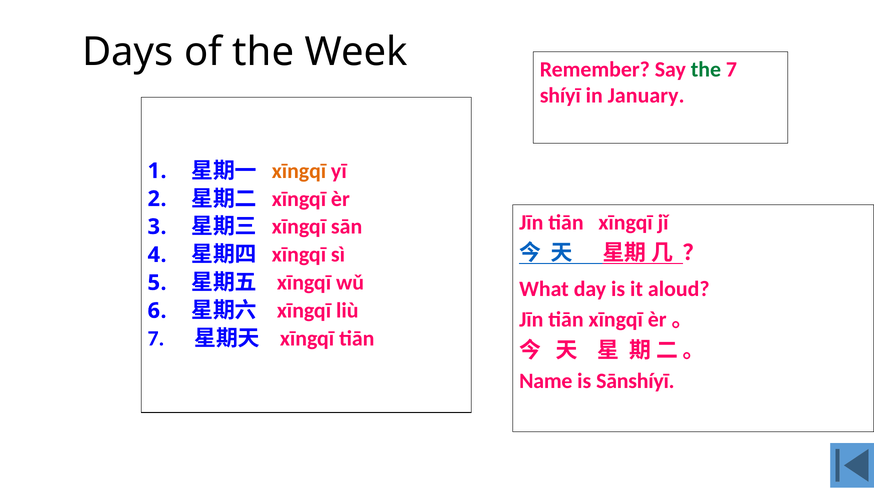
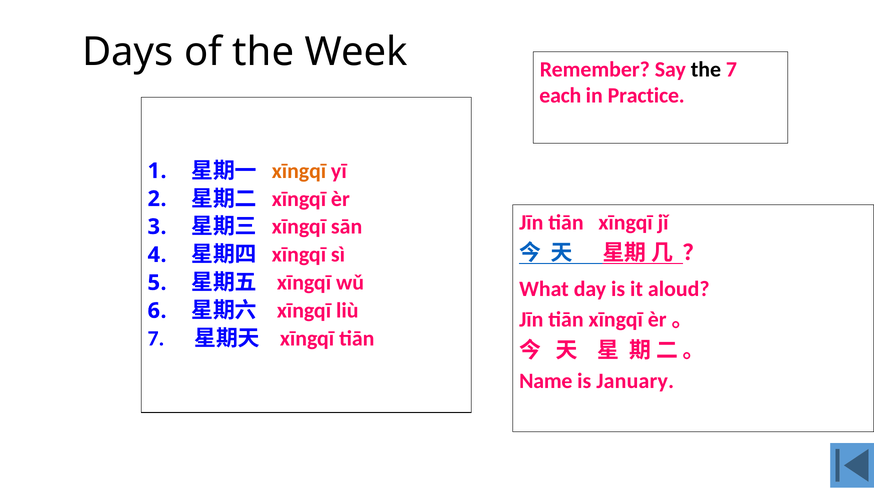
the at (706, 69) colour: green -> black
shíyī: shíyī -> each
January: January -> Practice
Sānshíyī: Sānshíyī -> January
